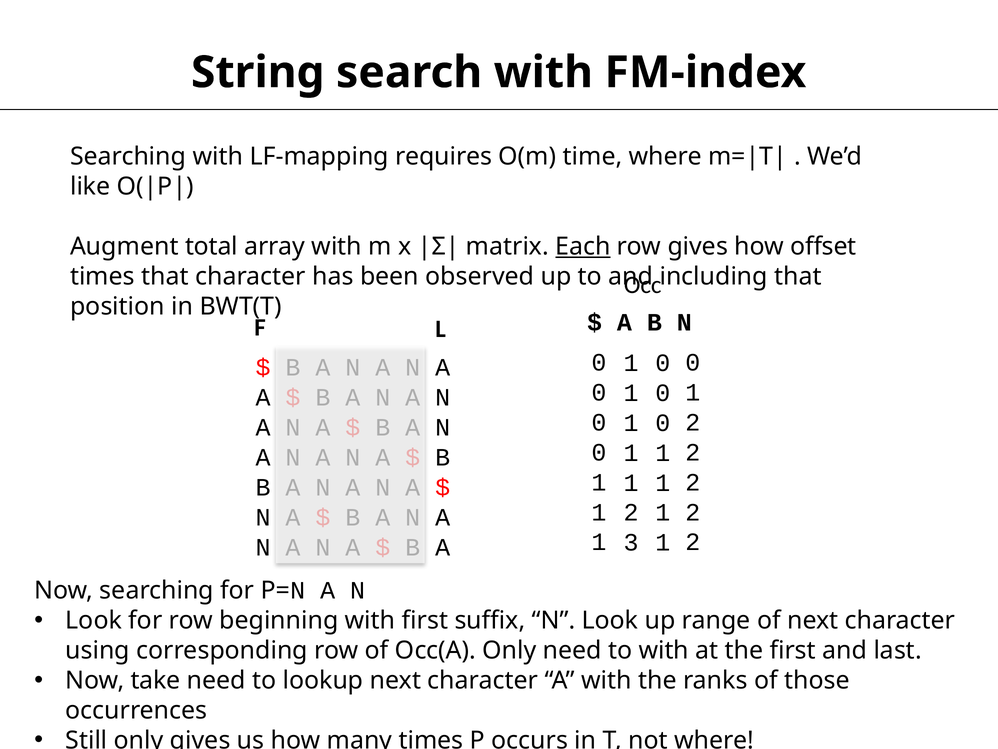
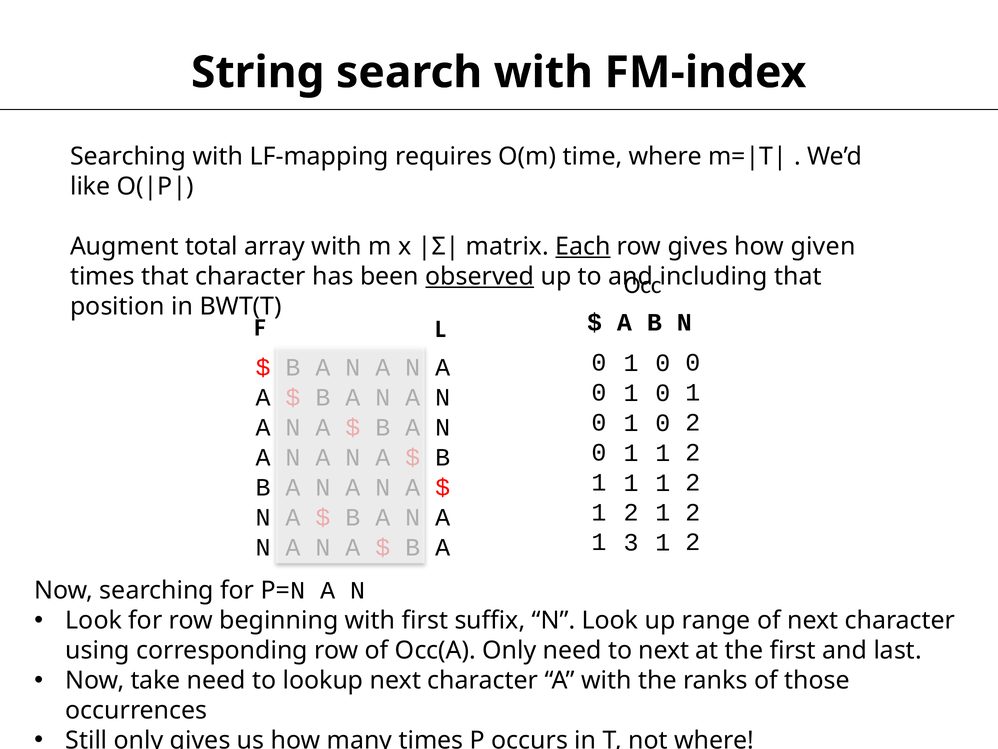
offset: offset -> given
observed underline: none -> present
to with: with -> next
